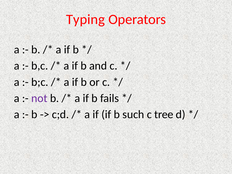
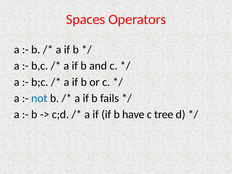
Typing: Typing -> Spaces
not colour: purple -> blue
such: such -> have
